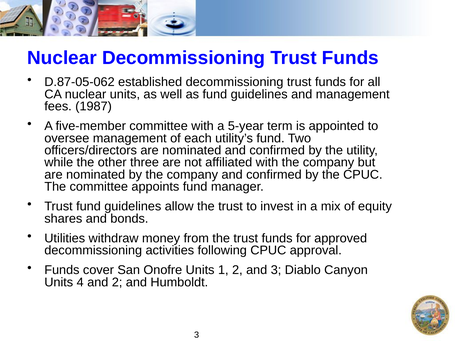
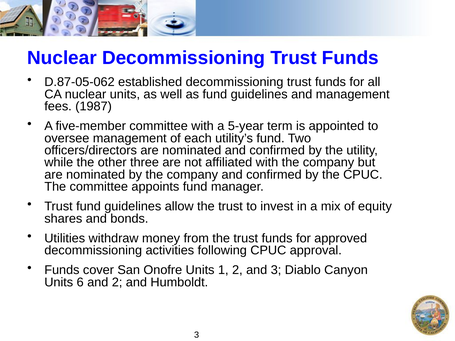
4: 4 -> 6
